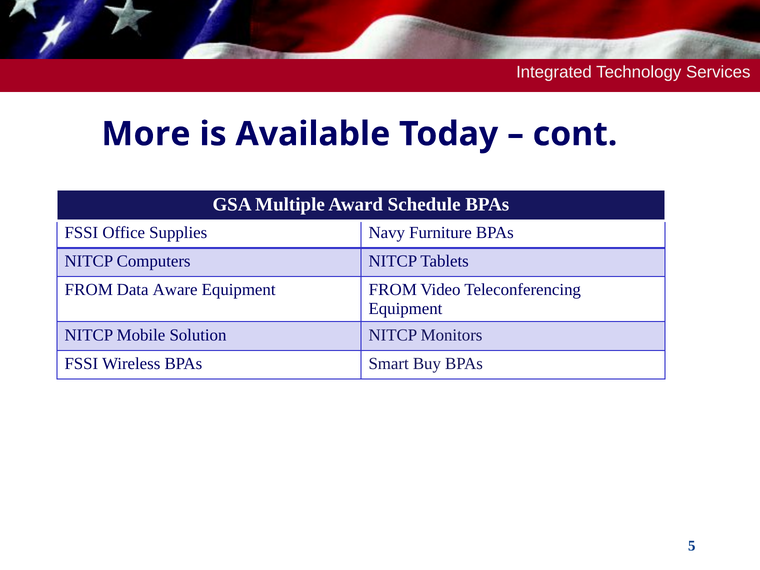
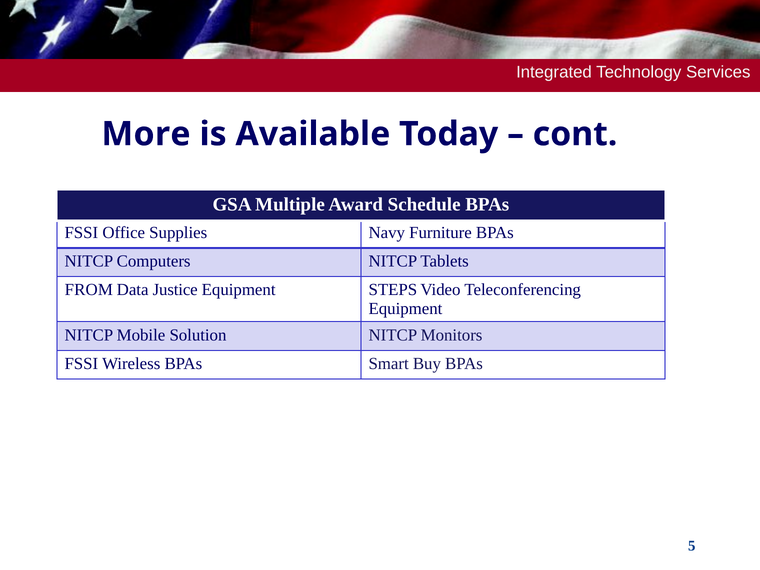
Aware: Aware -> Justice
Equipment FROM: FROM -> STEPS
